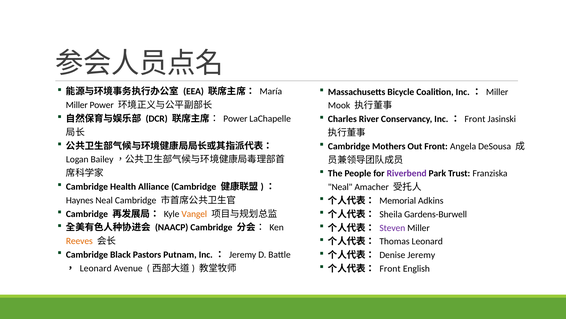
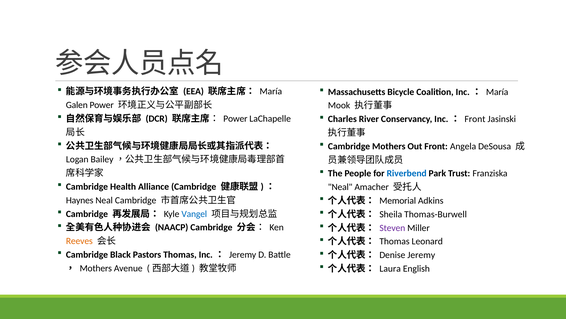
Miller at (497, 92): Miller -> María
Miller at (77, 105): Miller -> Galen
Riverbend colour: purple -> blue
Vangel colour: orange -> blue
Gardens-Burwell: Gardens-Burwell -> Thomas-Burwell
Pastors Putnam: Putnam -> Thomas
Front at (390, 268): Front -> Laura
Leonard at (96, 268): Leonard -> Mothers
